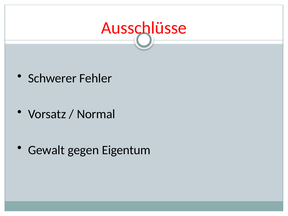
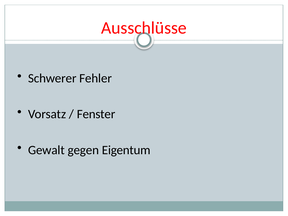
Normal: Normal -> Fenster
